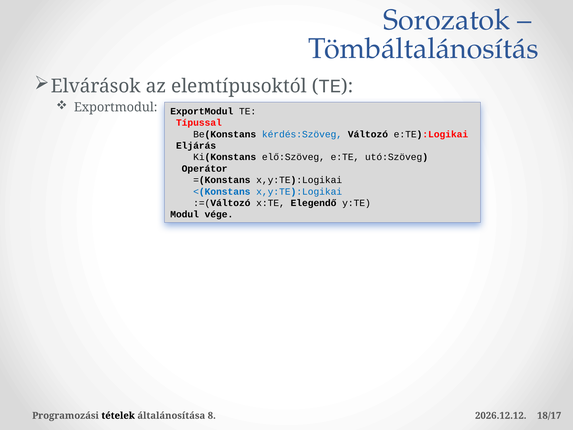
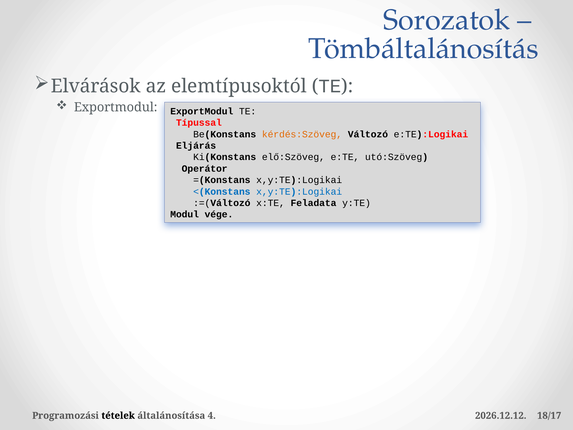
kérdés:Szöveg colour: blue -> orange
Elegendő: Elegendő -> Feladata
8: 8 -> 4
